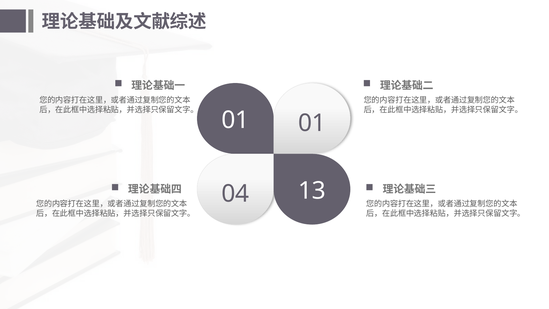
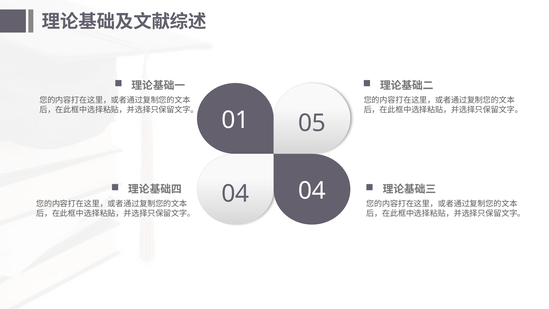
01 01: 01 -> 05
04 13: 13 -> 04
